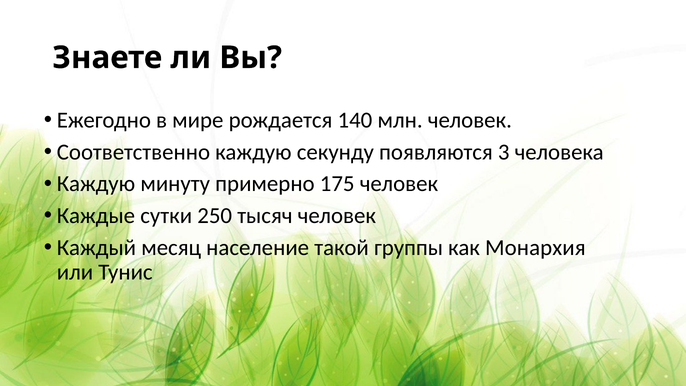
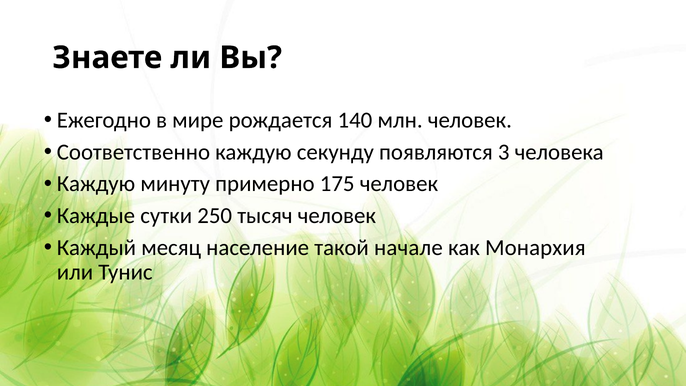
группы: группы -> начале
